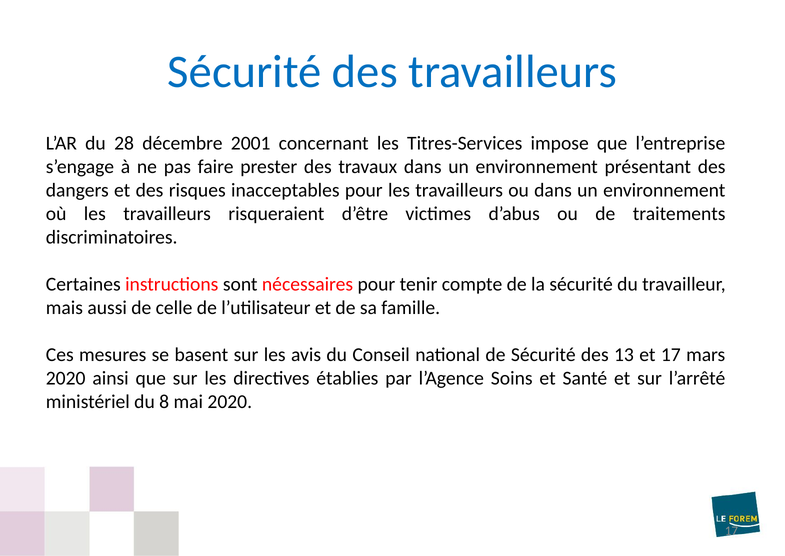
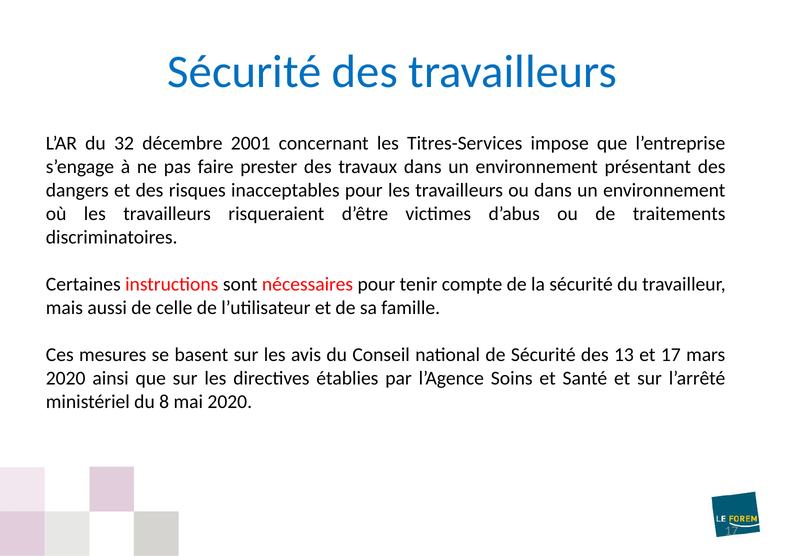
28: 28 -> 32
